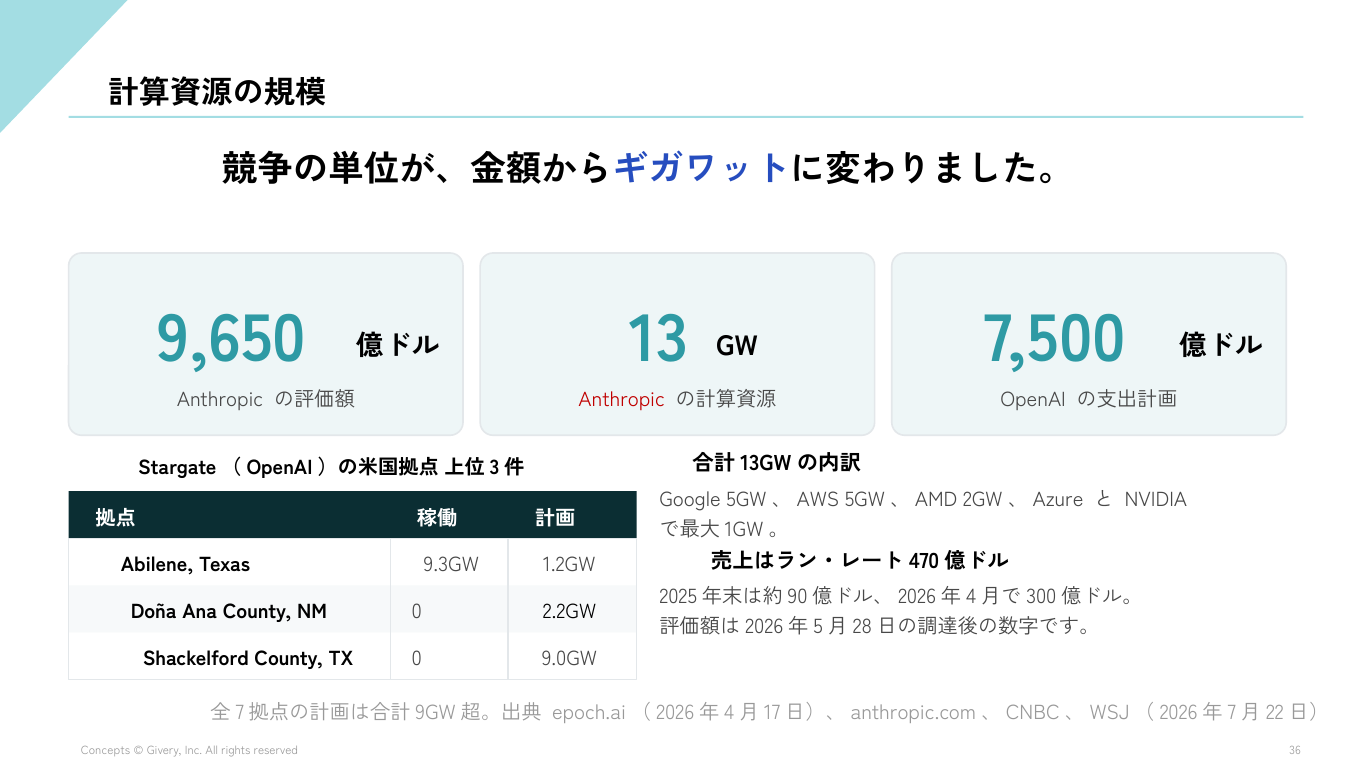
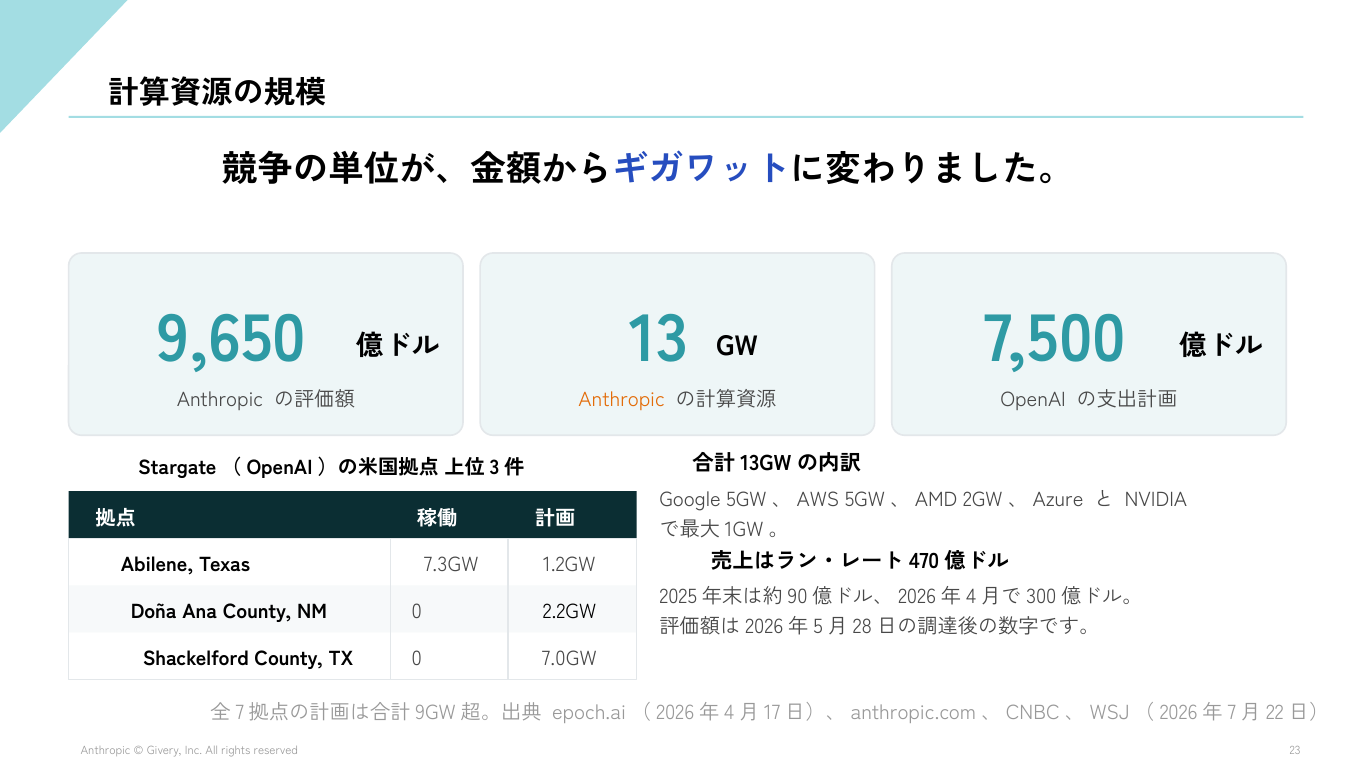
Anthropic at (622, 399) colour: red -> orange
9.3GW: 9.3GW -> 7.3GW
9.0GW: 9.0GW -> 7.0GW
Concepts at (106, 750): Concepts -> Anthropic
36: 36 -> 23
